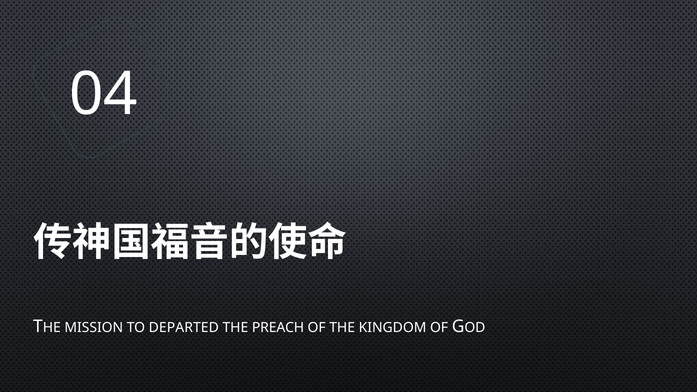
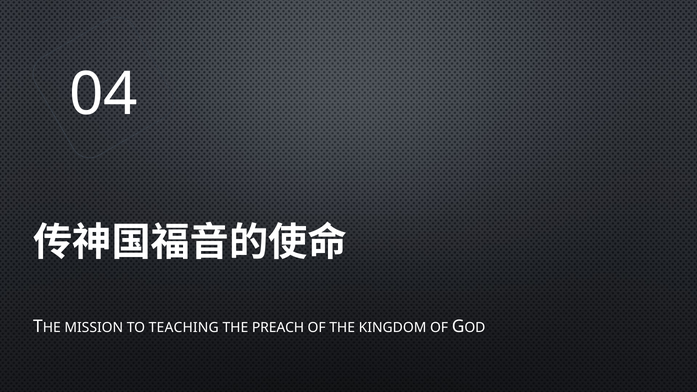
DEPARTED: DEPARTED -> TEACHING
